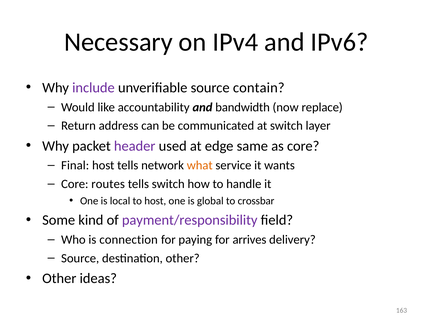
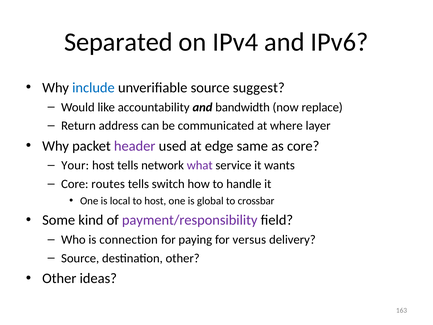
Necessary: Necessary -> Separated
include colour: purple -> blue
contain: contain -> suggest
at switch: switch -> where
Final: Final -> Your
what colour: orange -> purple
arrives: arrives -> versus
